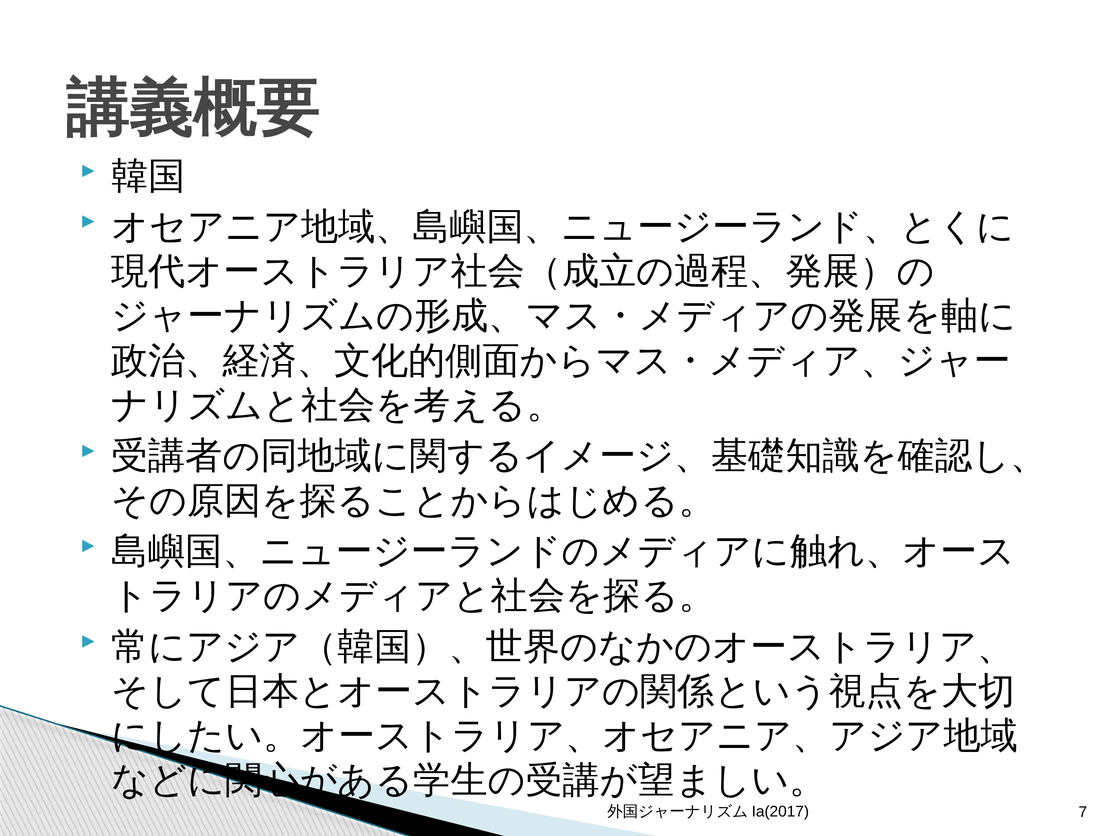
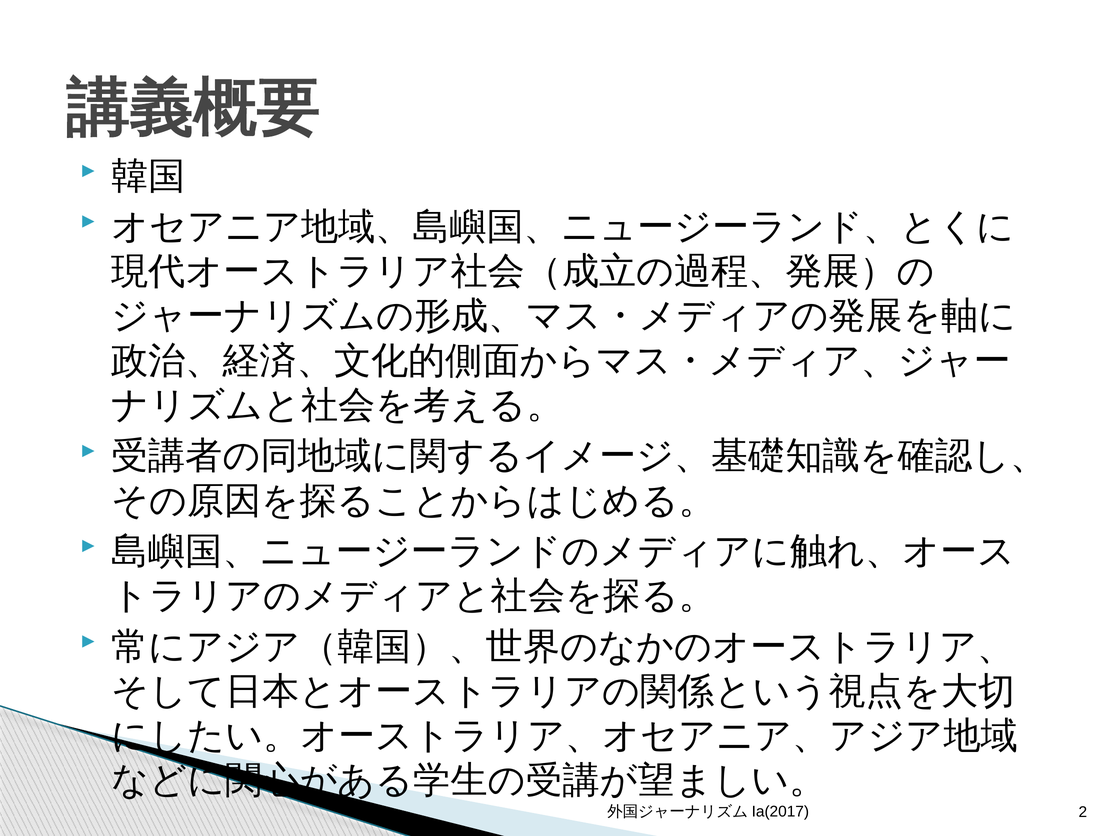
7: 7 -> 2
